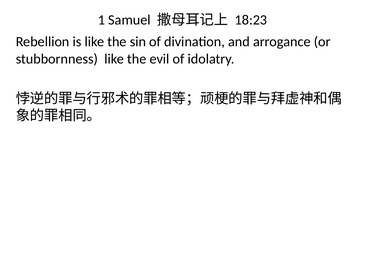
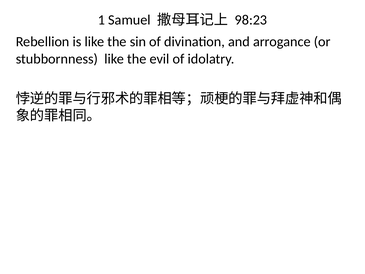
18:23: 18:23 -> 98:23
